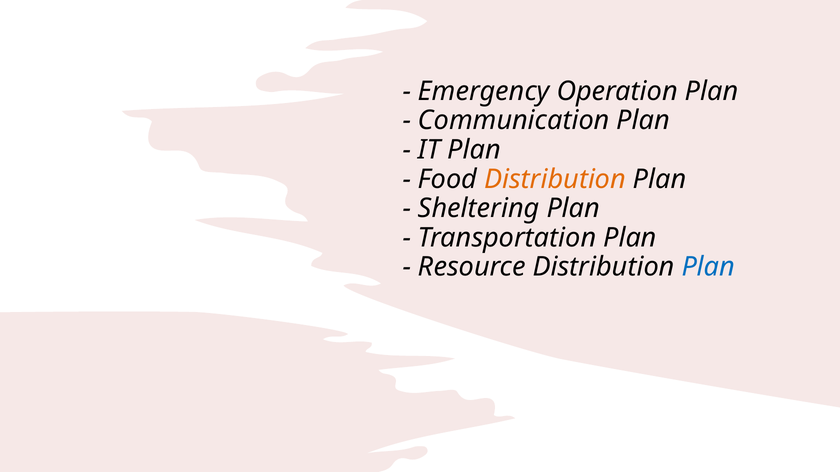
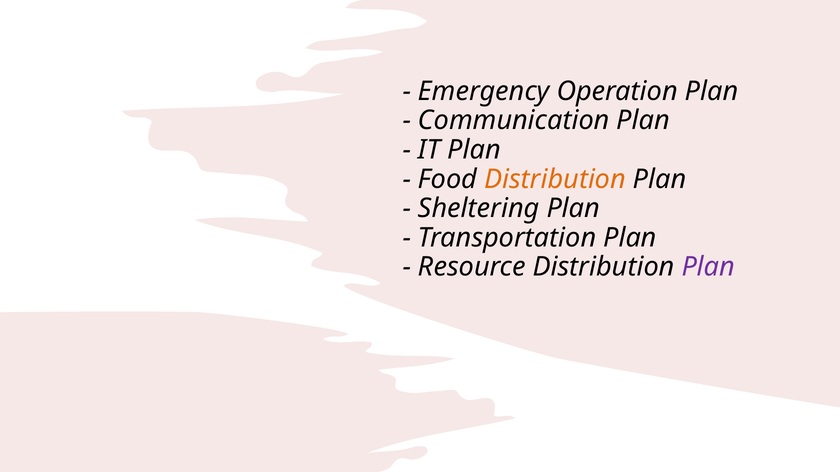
Plan at (708, 267) colour: blue -> purple
